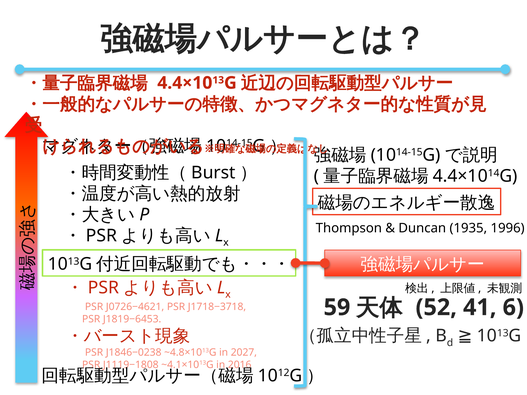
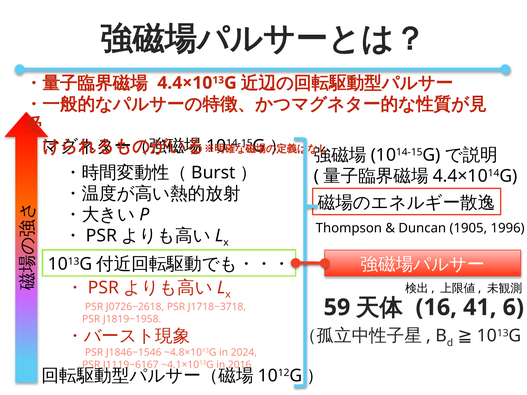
1935: 1935 -> 1905
52: 52 -> 16
J0726−4621: J0726−4621 -> J0726−2618
J1819−6453: J1819−6453 -> J1819−1958
J1846−0238: J1846−0238 -> J1846−1546
2027: 2027 -> 2024
J1119−1808: J1119−1808 -> J1119−6167
